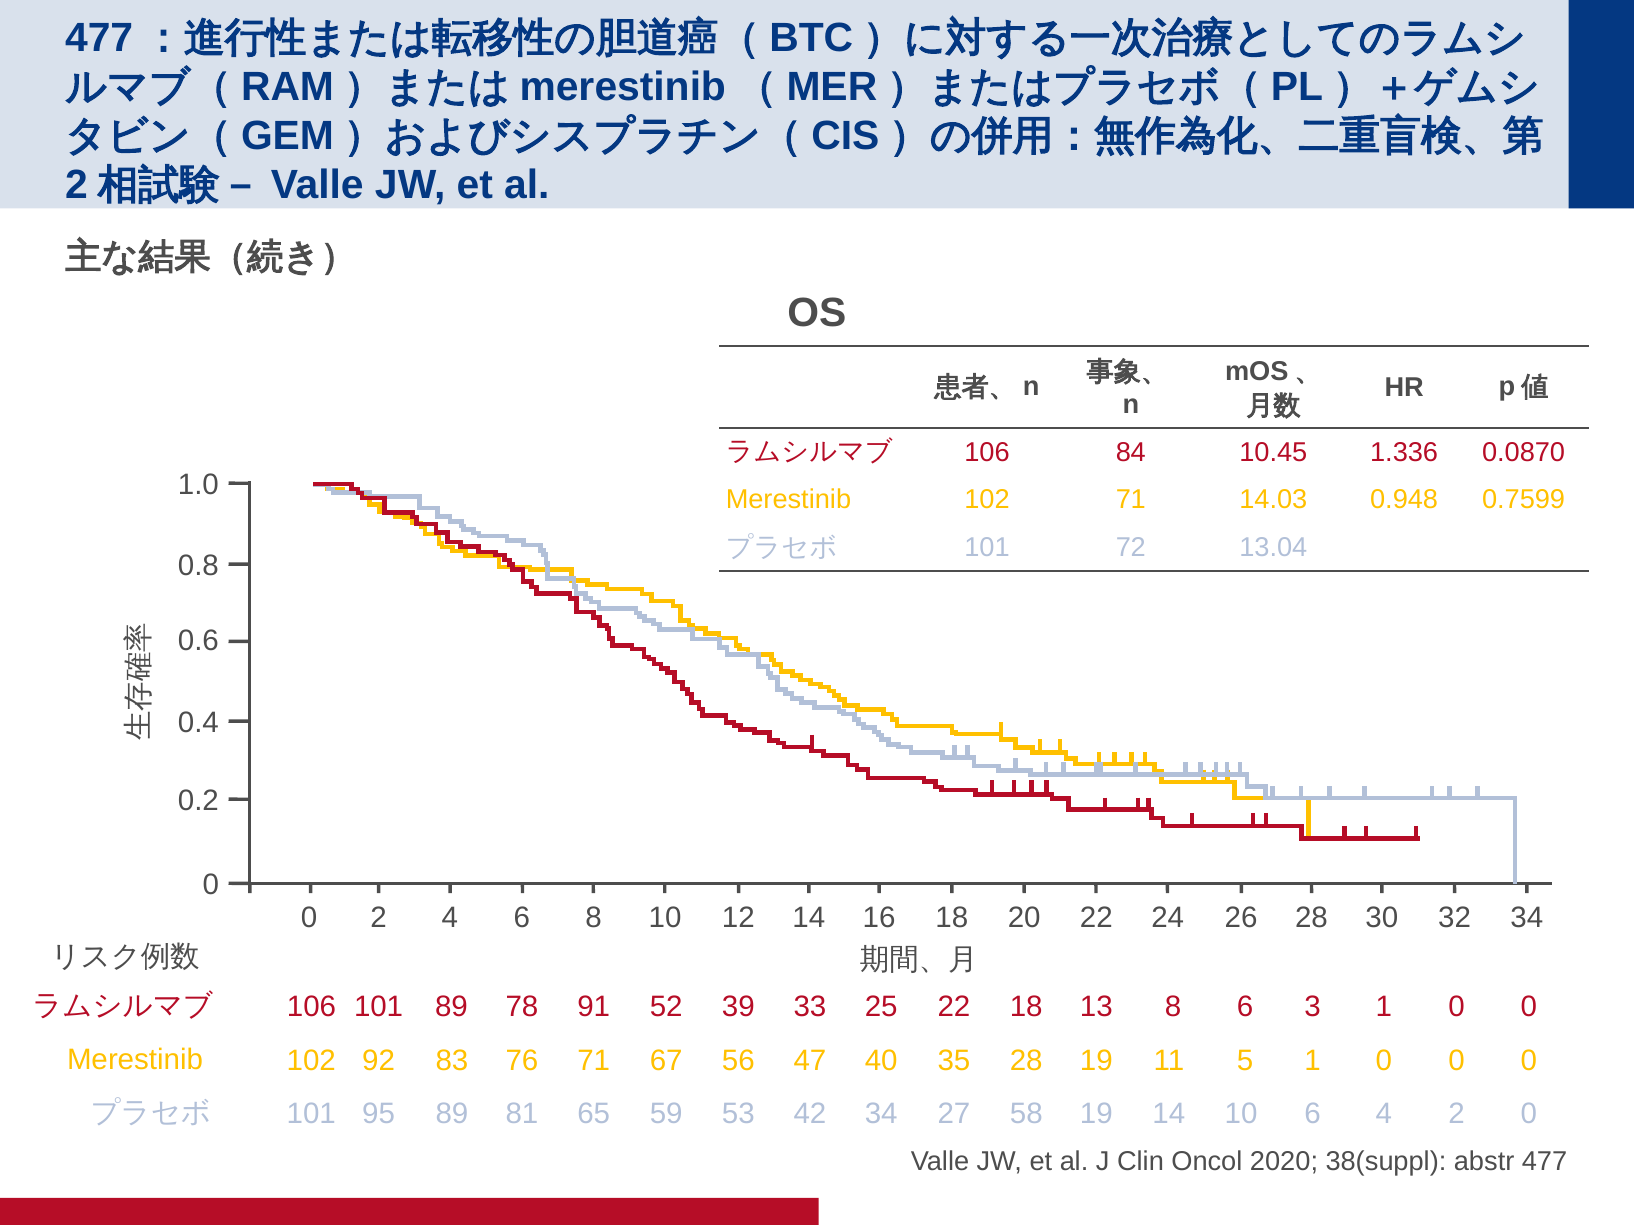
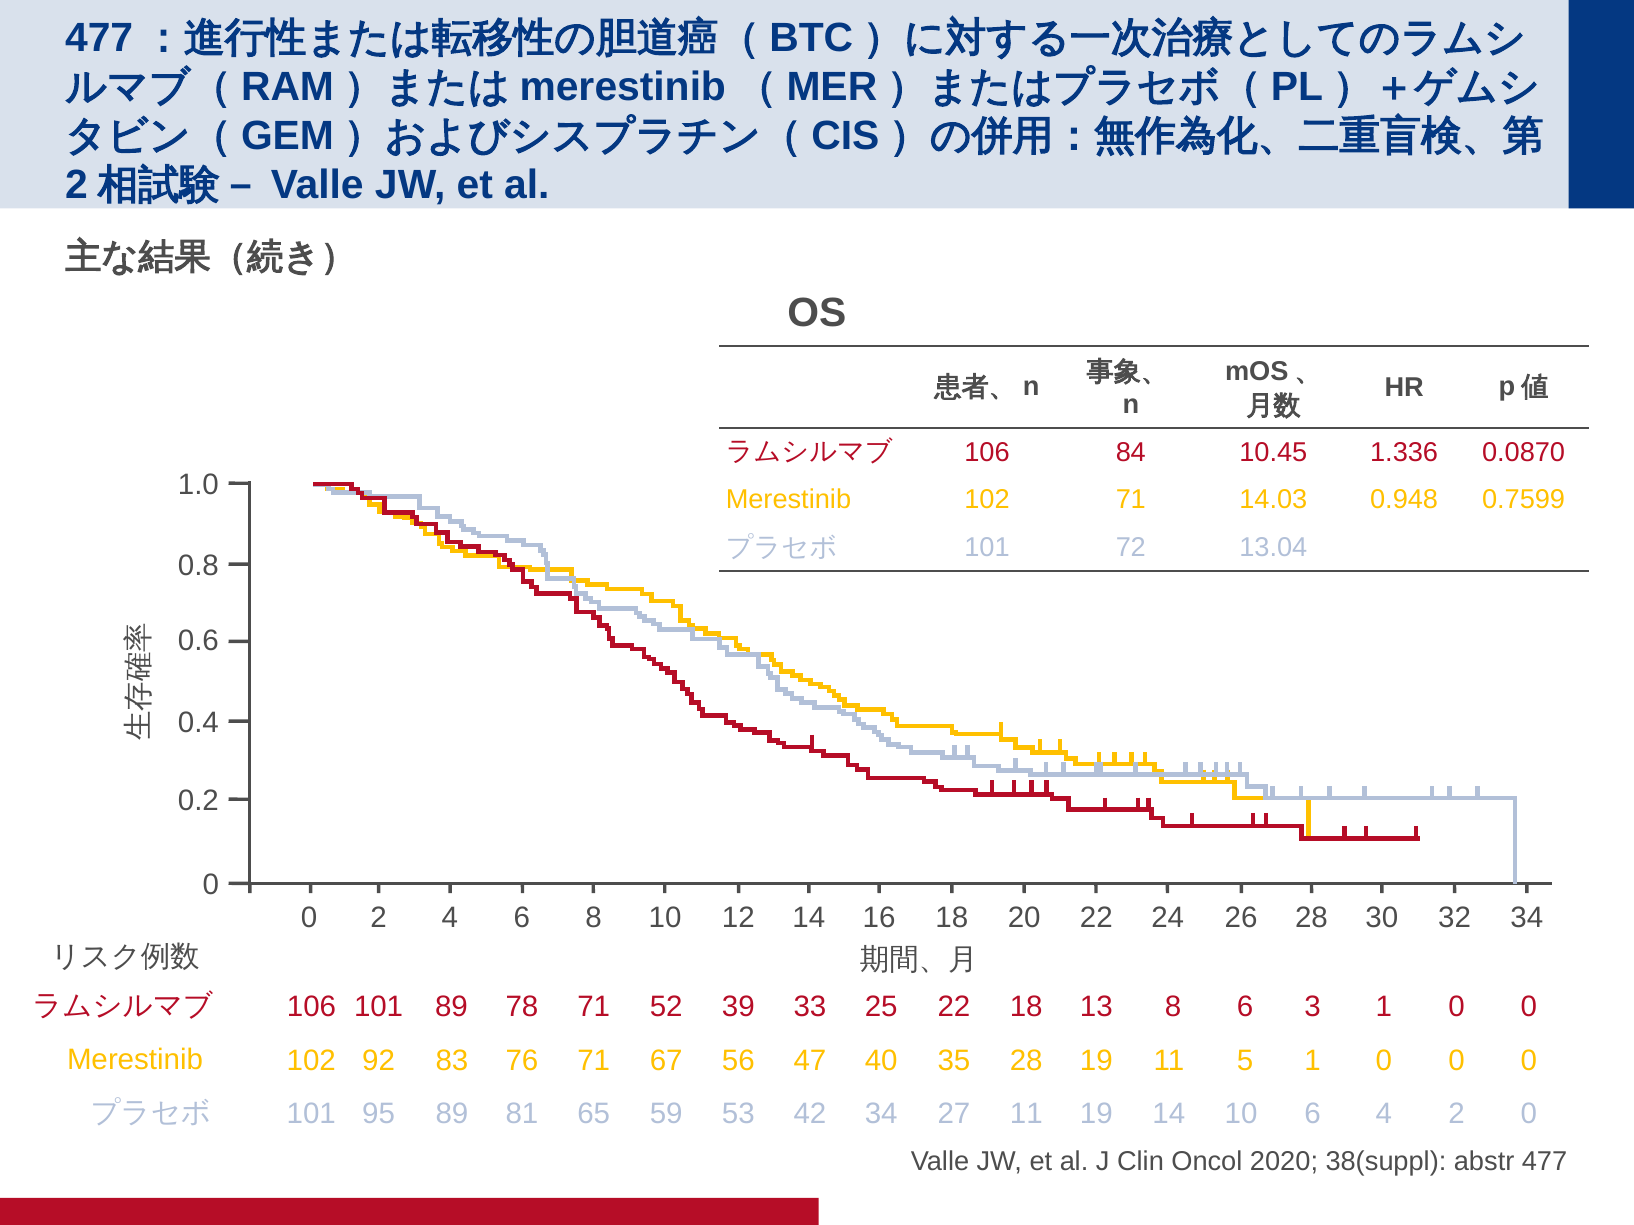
78 91: 91 -> 71
27 58: 58 -> 11
